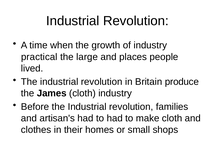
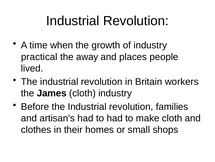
large: large -> away
produce: produce -> workers
